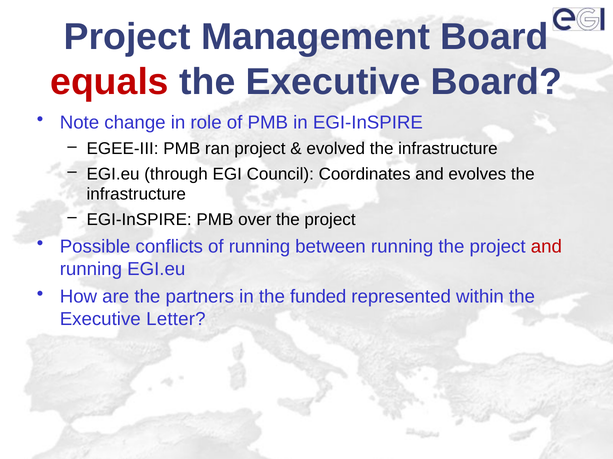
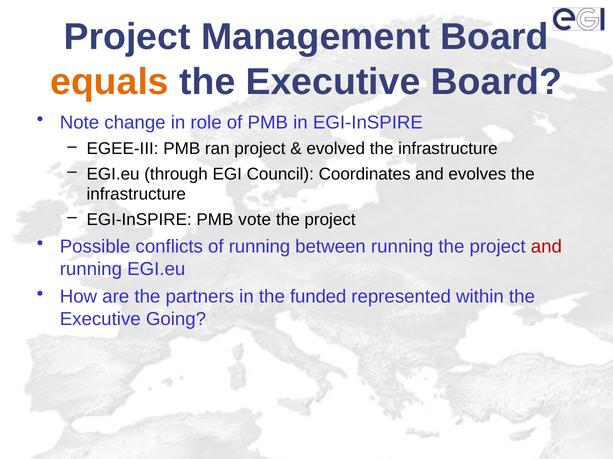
equals colour: red -> orange
over: over -> vote
Letter: Letter -> Going
